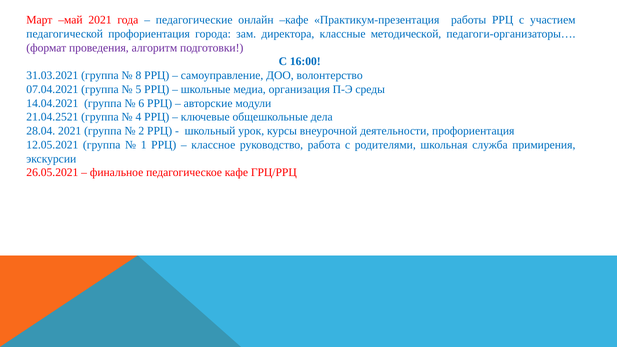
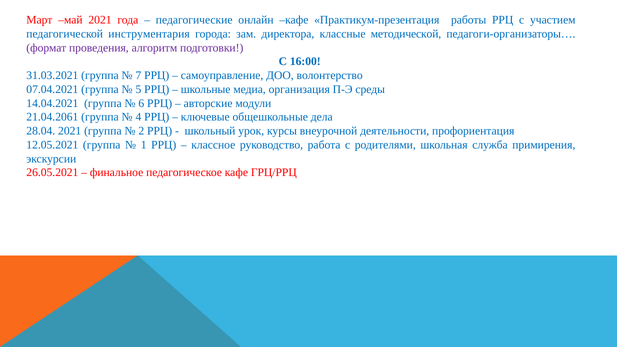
педагогической профориентация: профориентация -> инструментария
8: 8 -> 7
21.04.2521: 21.04.2521 -> 21.04.2061
